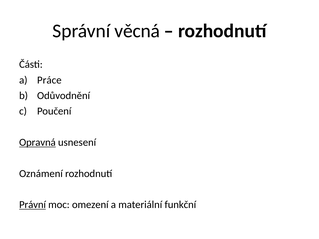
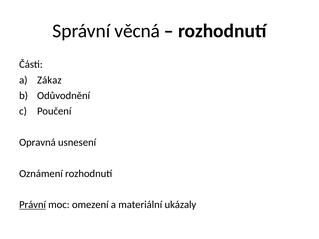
Práce: Práce -> Zákaz
Opravná underline: present -> none
funkční: funkční -> ukázaly
